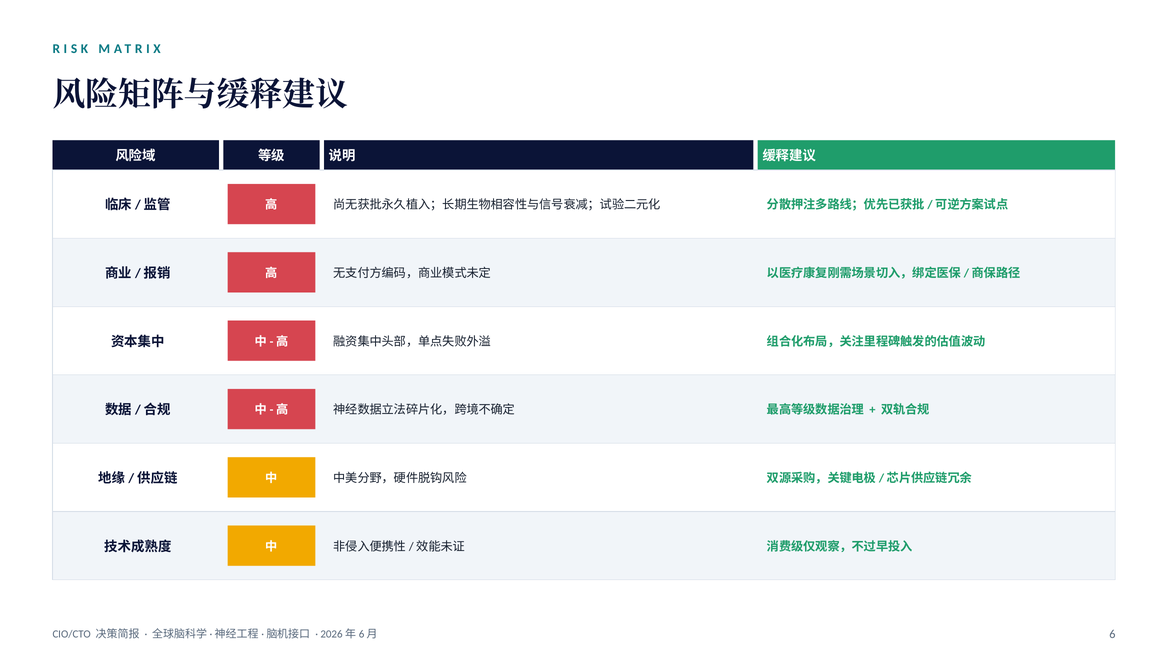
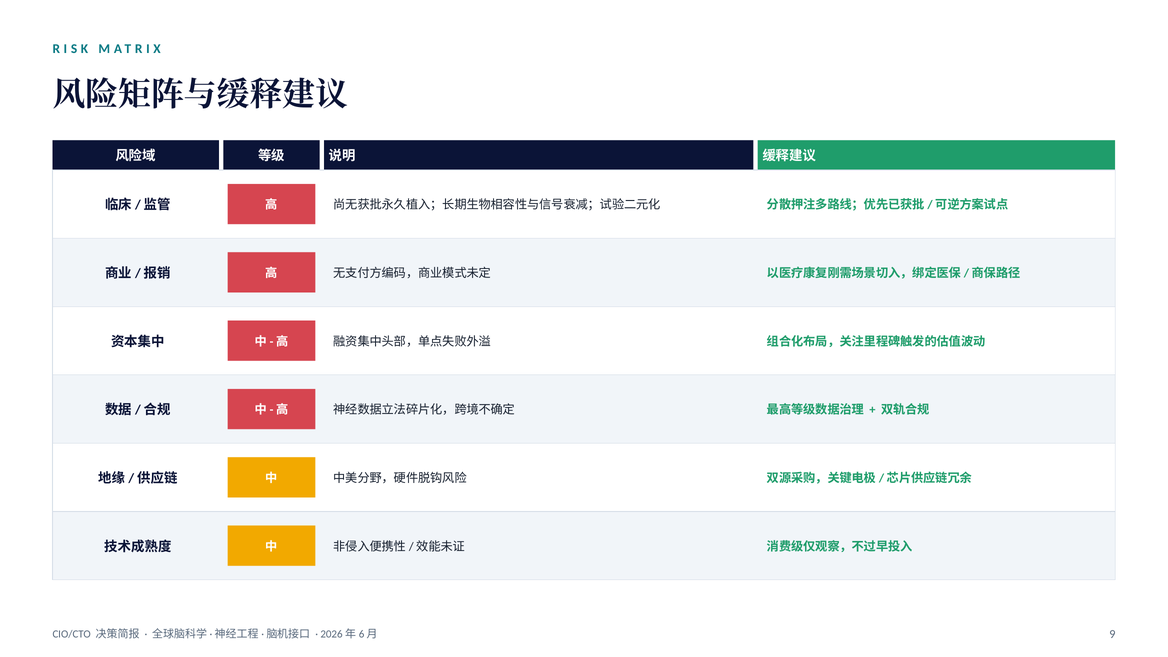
6: 6 -> 9
